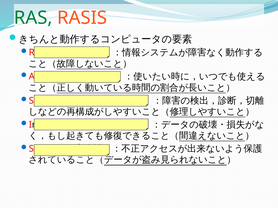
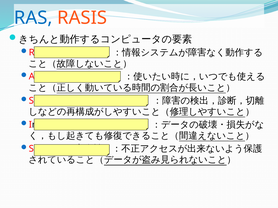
RAS colour: green -> blue
